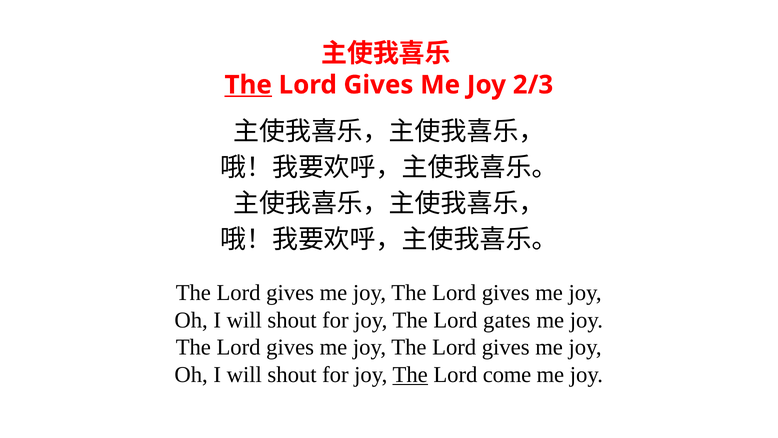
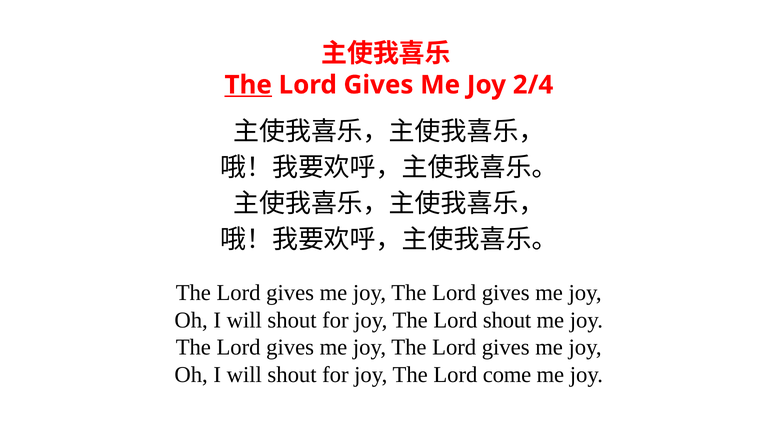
2/3: 2/3 -> 2/4
Lord gates: gates -> shout
The at (410, 374) underline: present -> none
